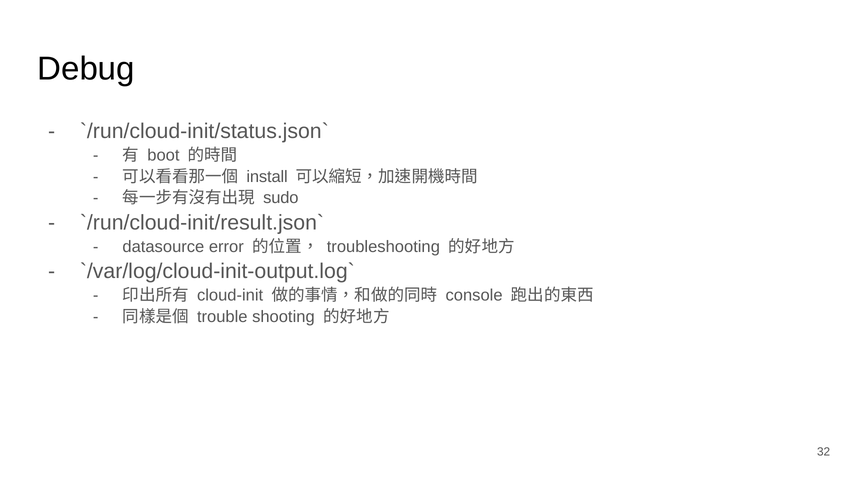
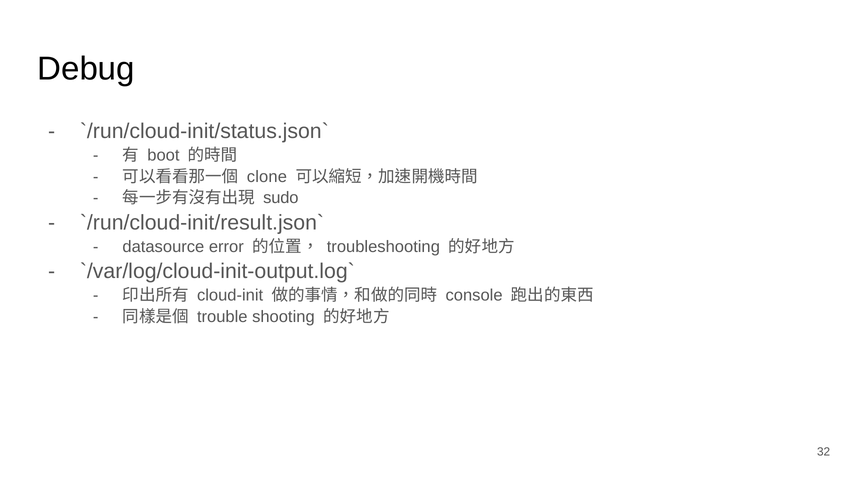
install: install -> clone
